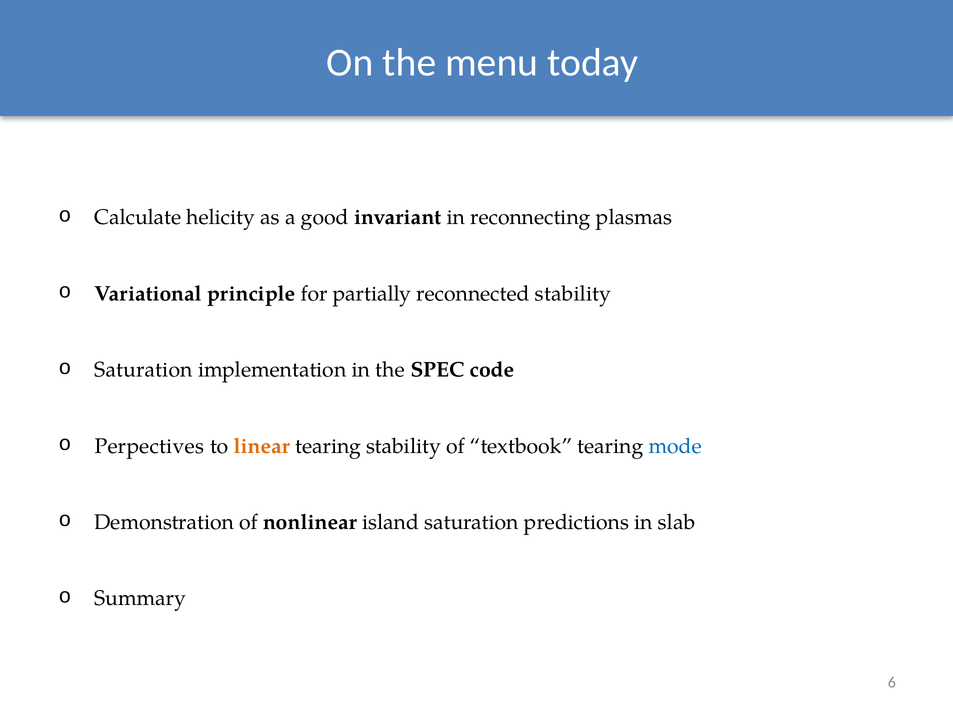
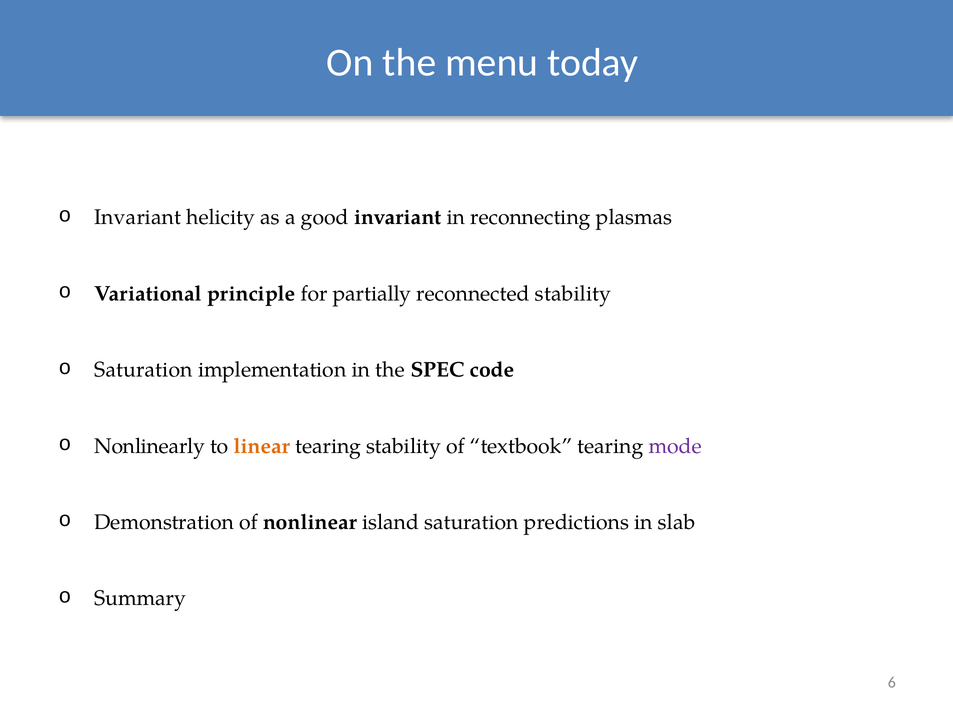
Calculate at (138, 217): Calculate -> Invariant
Perpectives: Perpectives -> Nonlinearly
mode colour: blue -> purple
